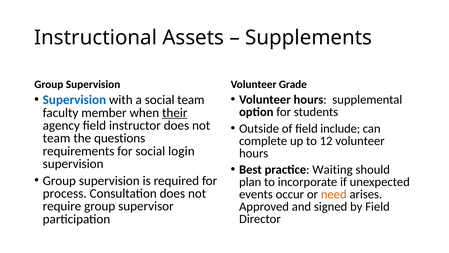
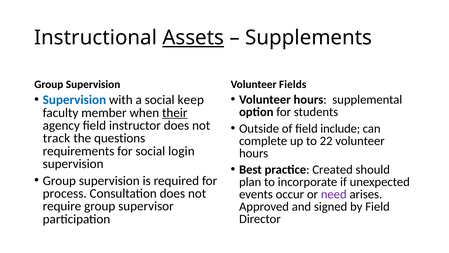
Assets underline: none -> present
Grade: Grade -> Fields
social team: team -> keep
team at (57, 138): team -> track
12: 12 -> 22
Waiting: Waiting -> Created
need colour: orange -> purple
